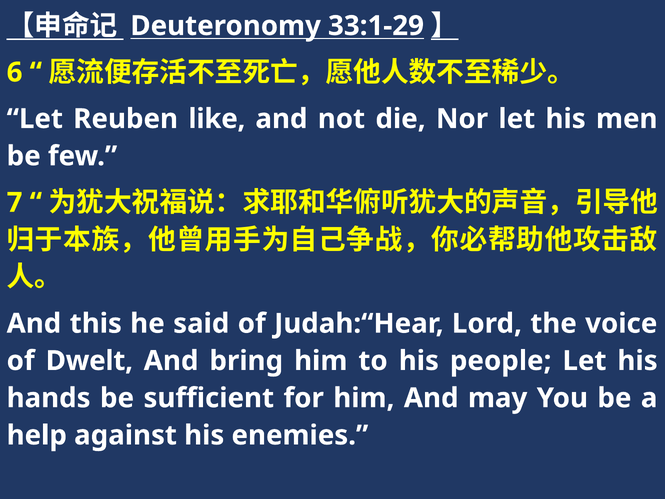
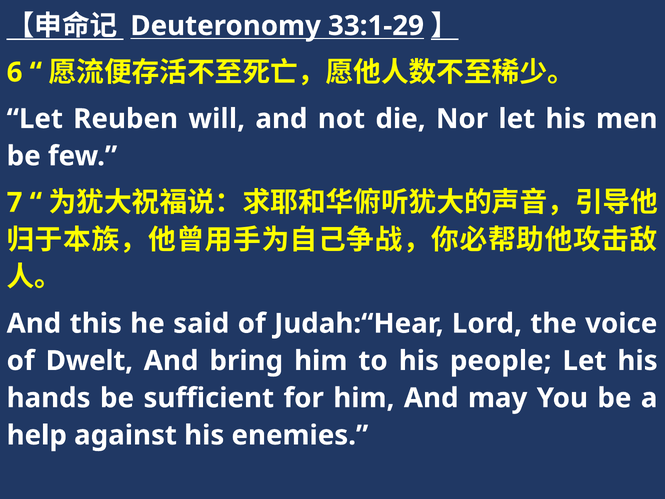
like: like -> will
